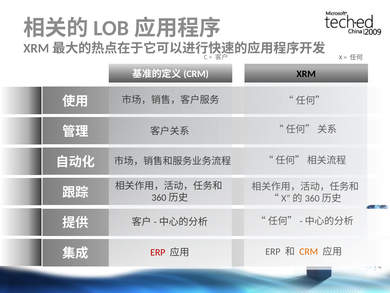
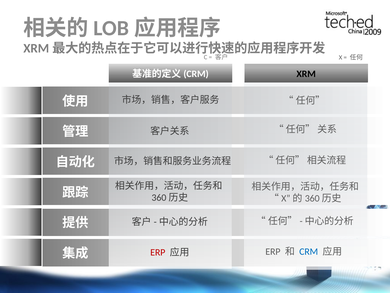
CRM colour: orange -> blue
